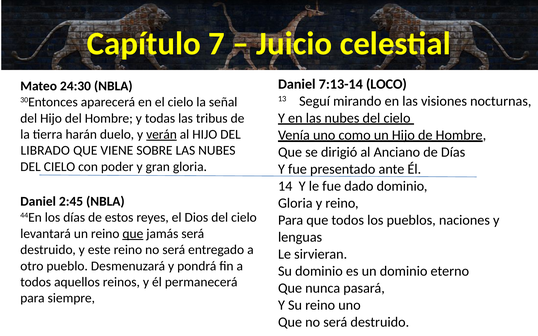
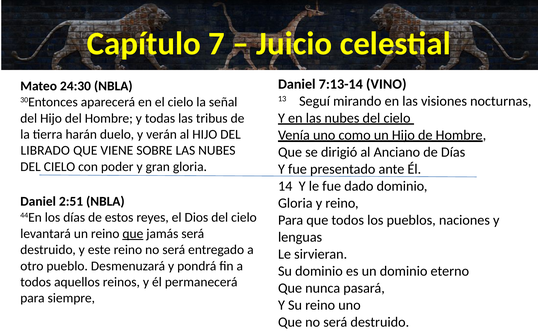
LOCO: LOCO -> VINO
verán underline: present -> none
2:45: 2:45 -> 2:51
